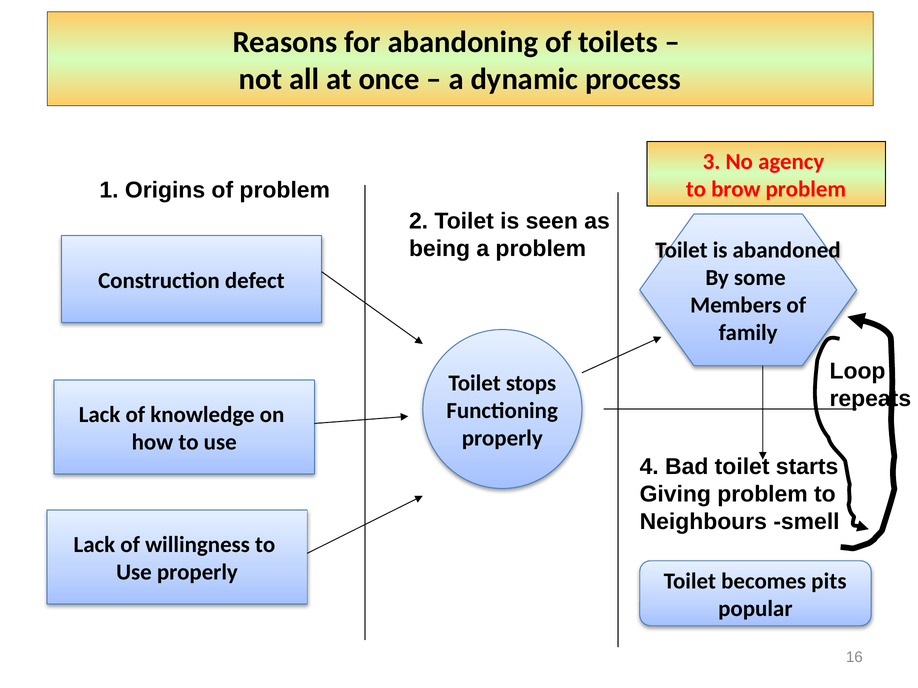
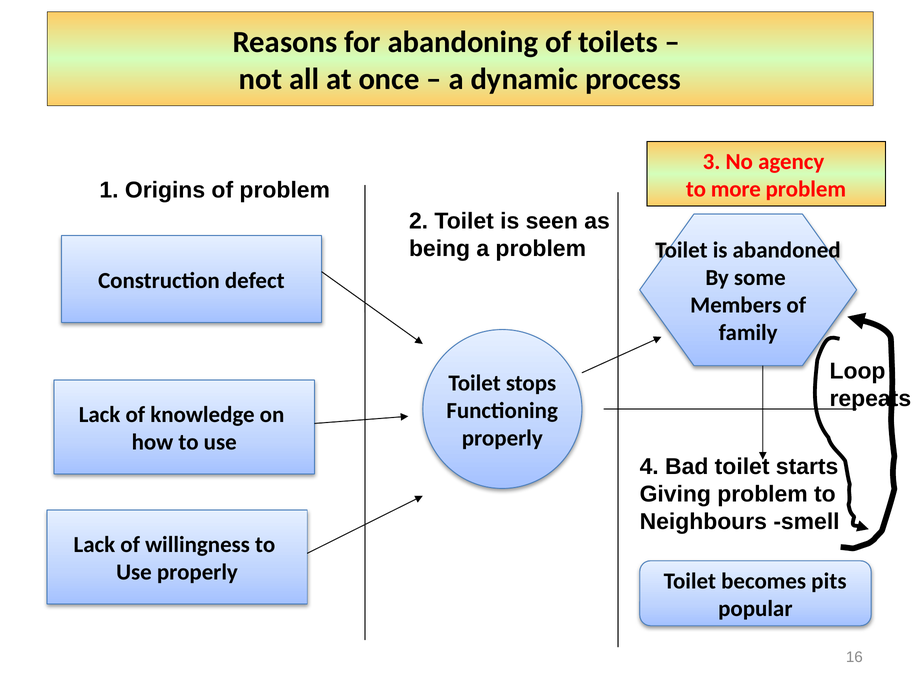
brow: brow -> more
